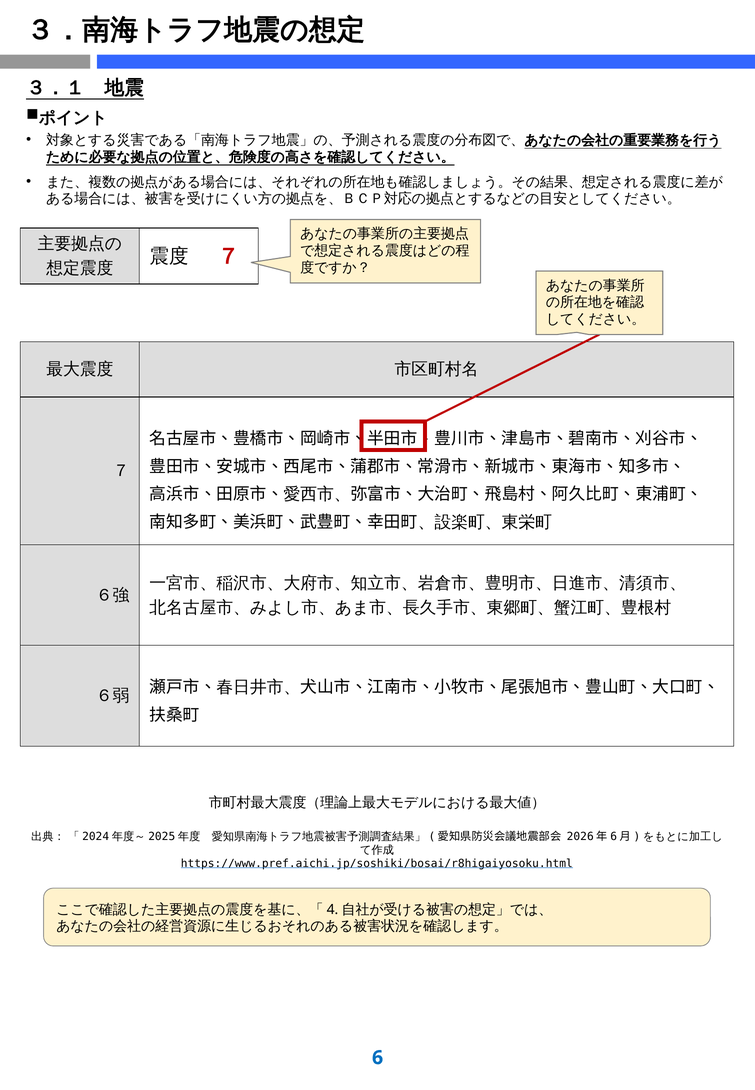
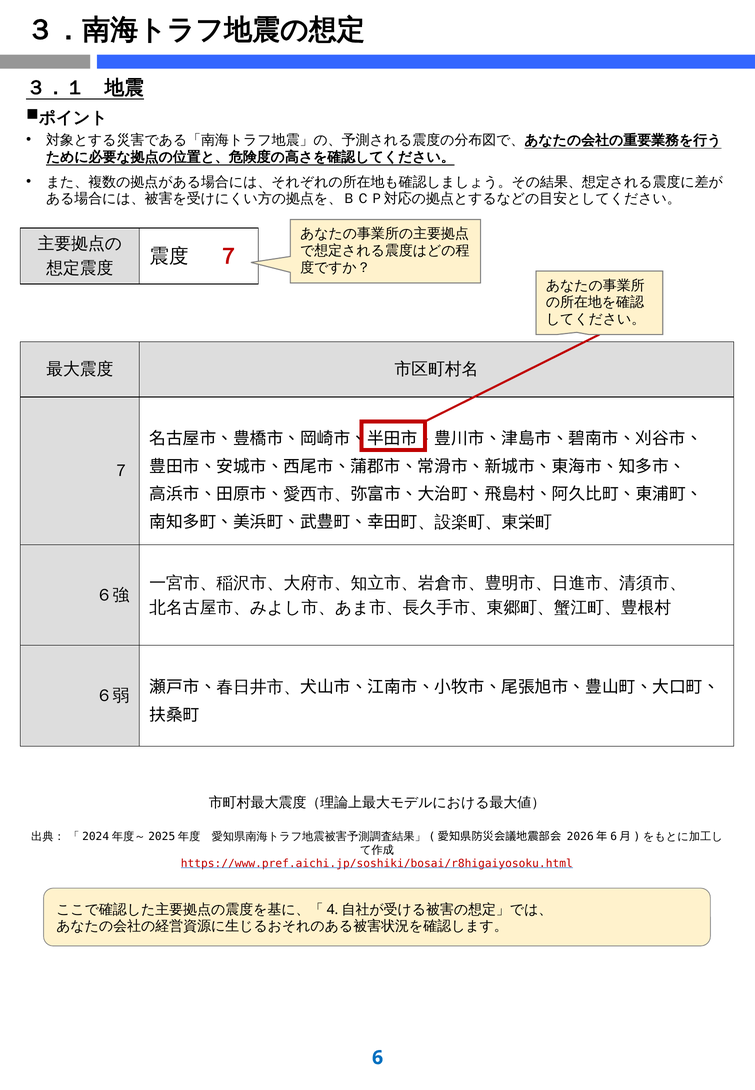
https://www.pref.aichi.jp/soshiki/bosai/r8higaiyosoku.html colour: black -> red
